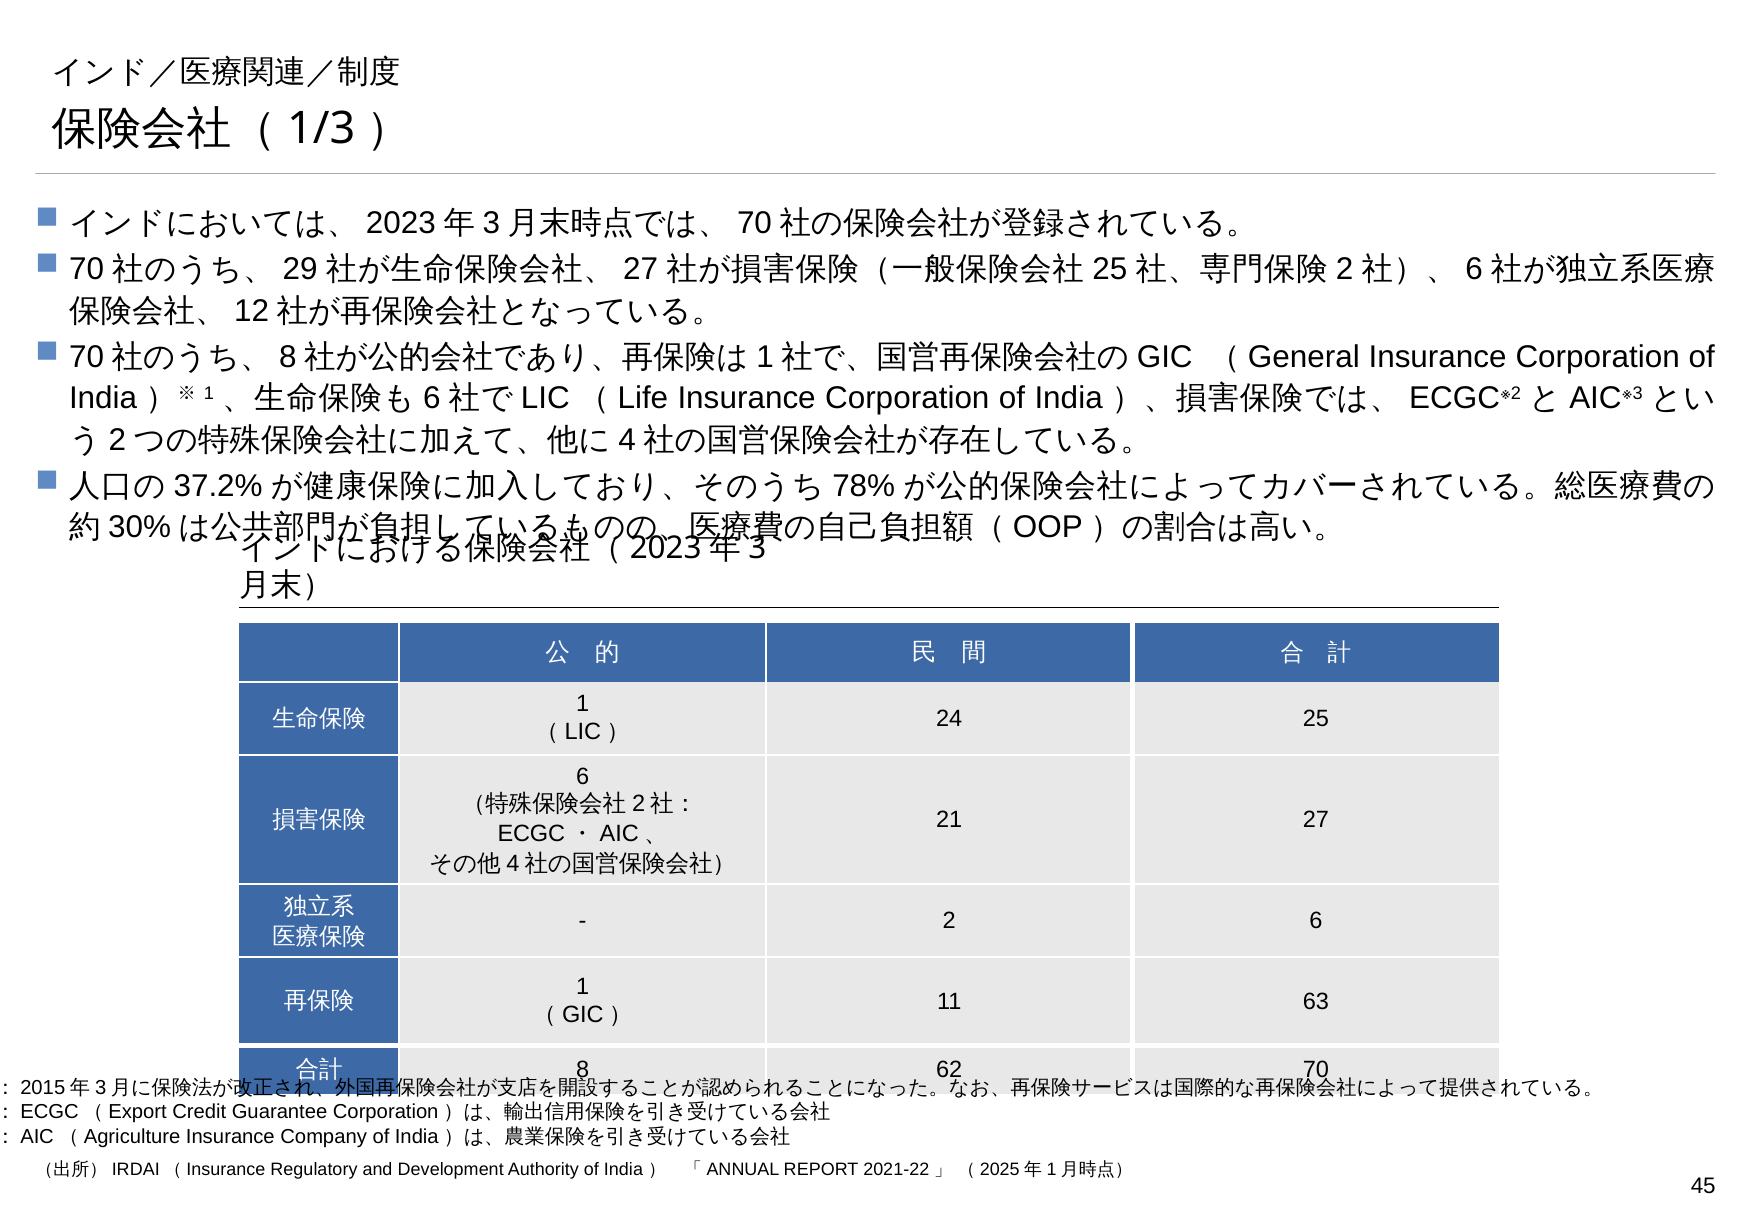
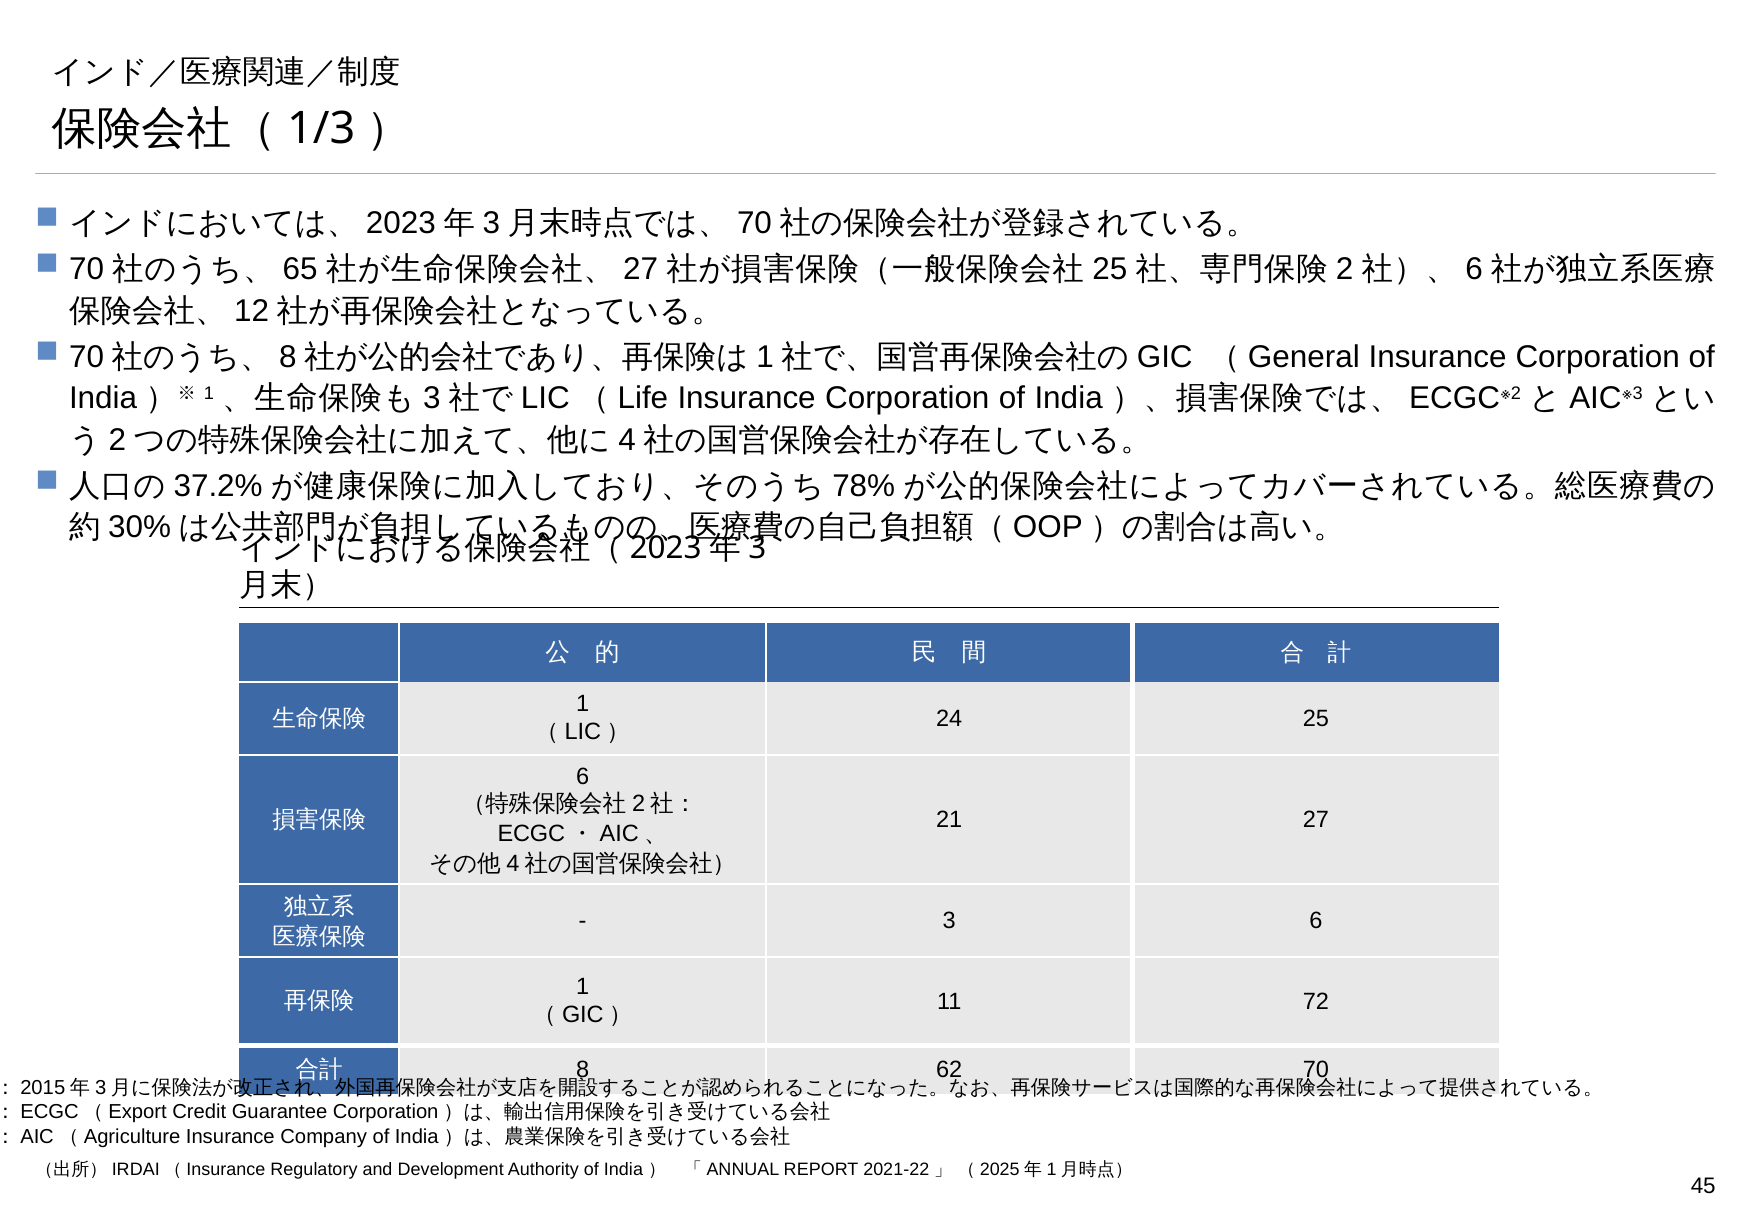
29: 29 -> 65
6 at (432, 399): 6 -> 3
2 at (949, 921): 2 -> 3
63: 63 -> 72
